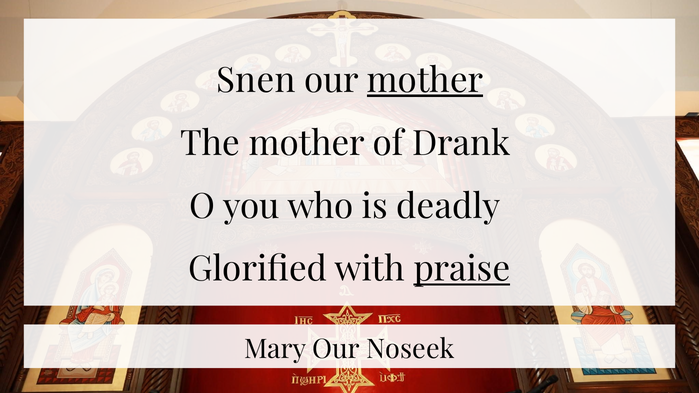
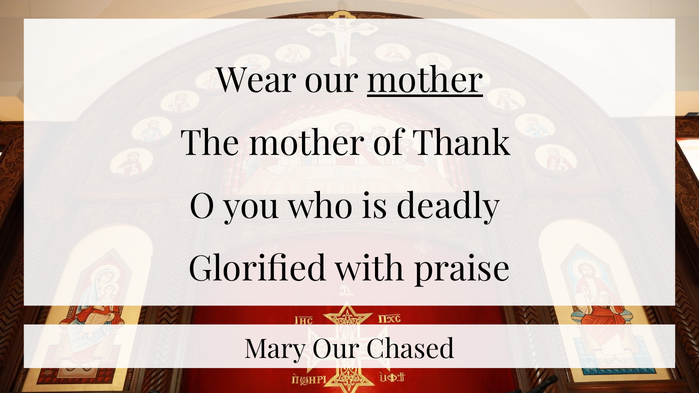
Snen: Snen -> Wear
Drank: Drank -> Thank
praise underline: present -> none
Noseek: Noseek -> Chased
